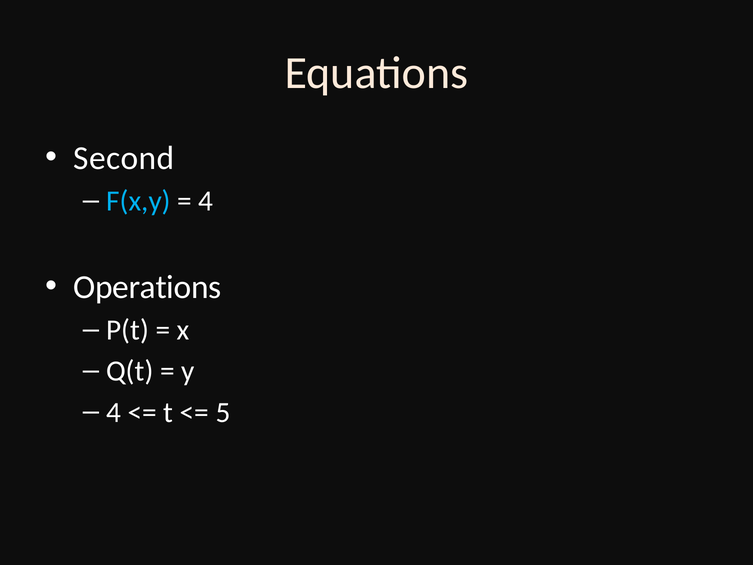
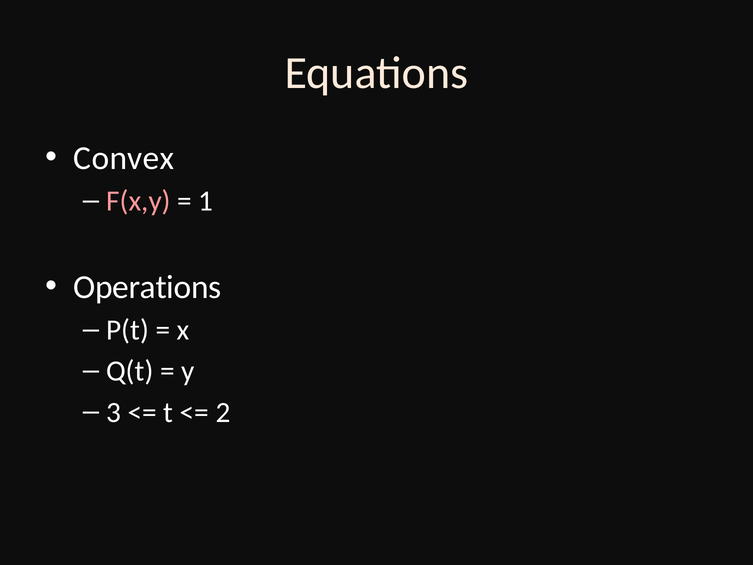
Second: Second -> Convex
F(x,y colour: light blue -> pink
4 at (206, 201): 4 -> 1
4 at (114, 412): 4 -> 3
5: 5 -> 2
